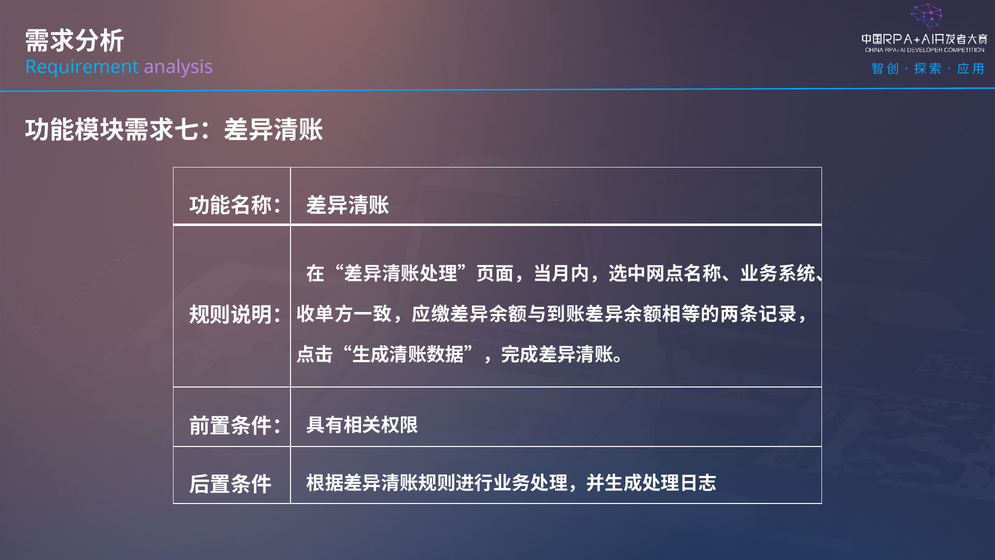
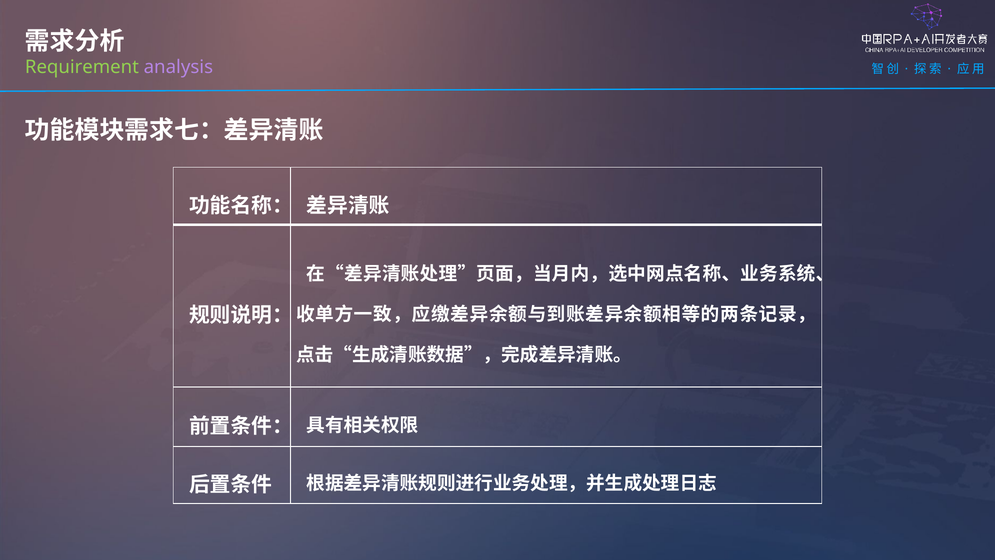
Requirement colour: light blue -> light green
